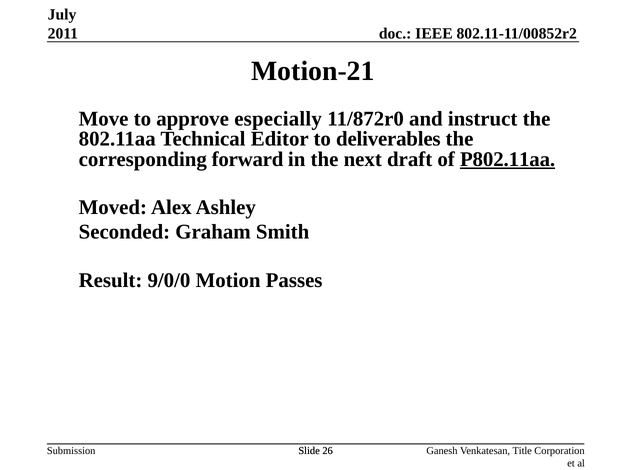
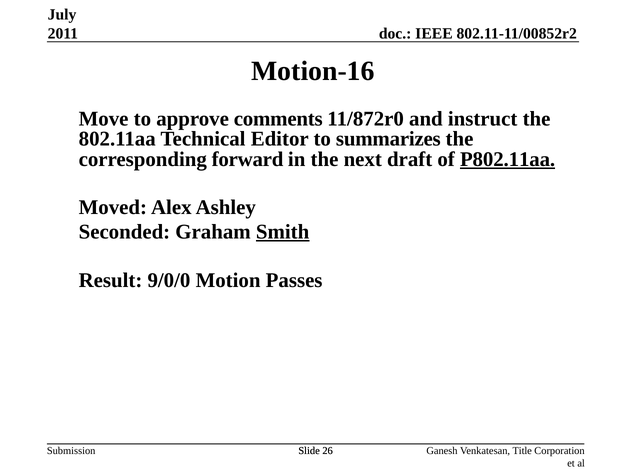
Motion-21: Motion-21 -> Motion-16
especially: especially -> comments
deliverables: deliverables -> summarizes
Smith underline: none -> present
